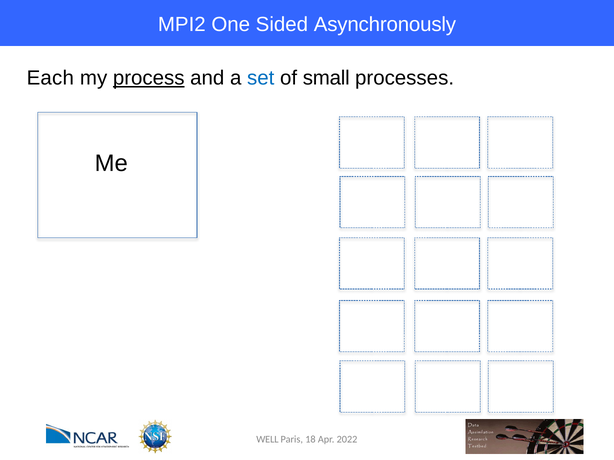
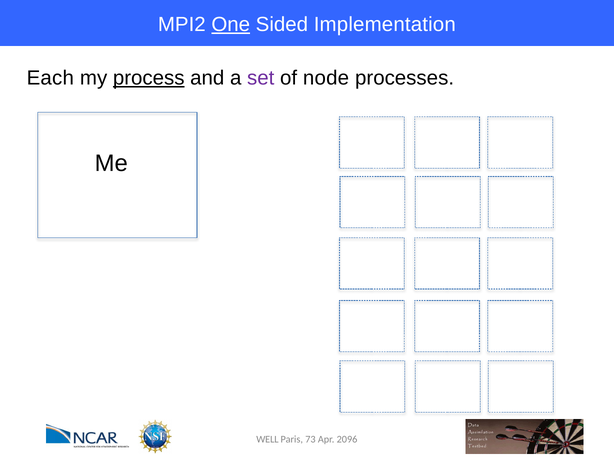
One underline: none -> present
Asynchronously: Asynchronously -> Implementation
set colour: blue -> purple
small: small -> node
18: 18 -> 73
2022: 2022 -> 2096
